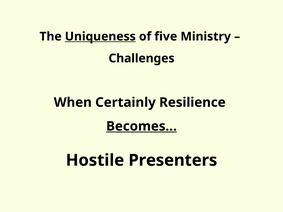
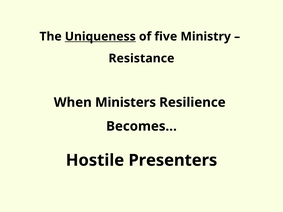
Challenges: Challenges -> Resistance
Certainly: Certainly -> Ministers
Becomes… underline: present -> none
